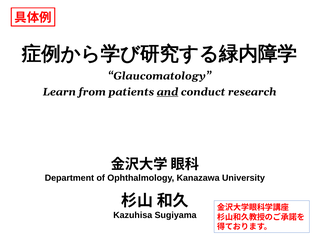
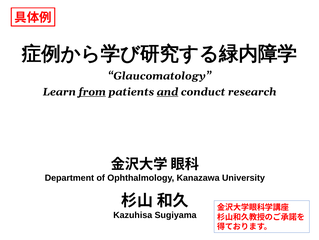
from underline: none -> present
